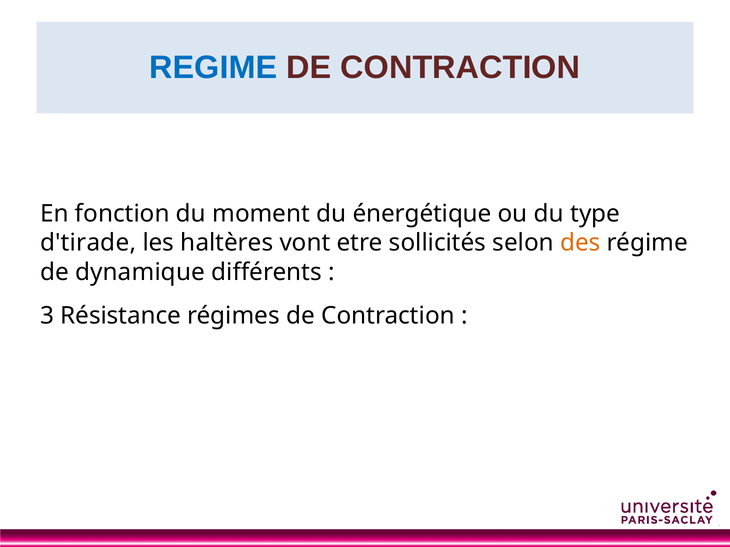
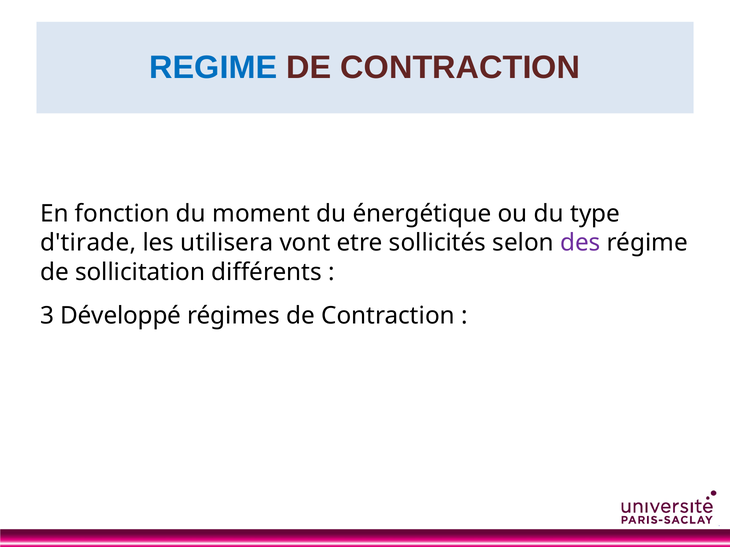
haltères: haltères -> utilisera
des colour: orange -> purple
dynamique: dynamique -> sollicitation
Résistance: Résistance -> Développé
